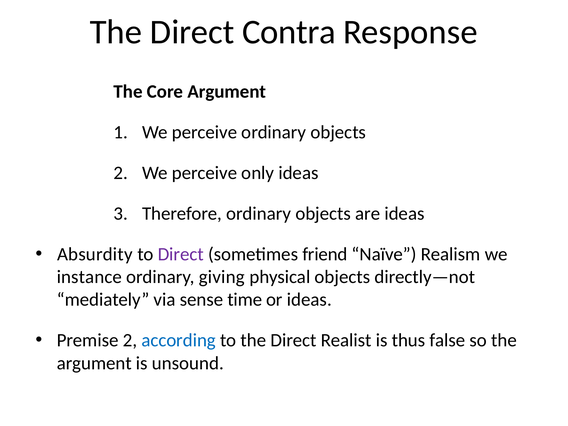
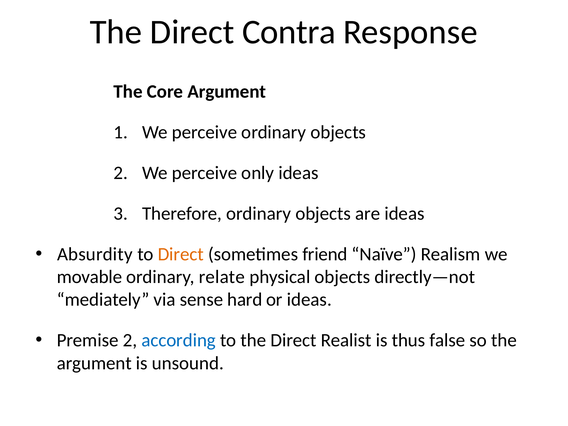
Direct at (181, 254) colour: purple -> orange
instance: instance -> movable
giving: giving -> relate
time: time -> hard
